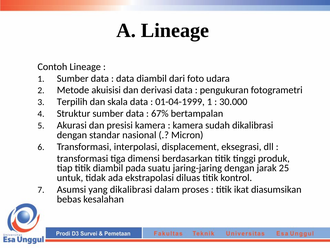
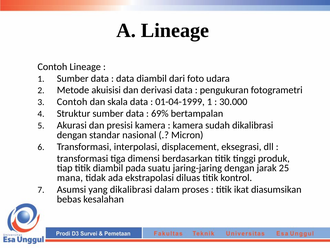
Terpilih at (72, 102): Terpilih -> Contoh
67%: 67% -> 69%
untuk: untuk -> mana
